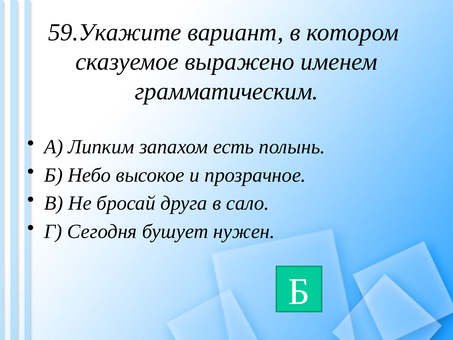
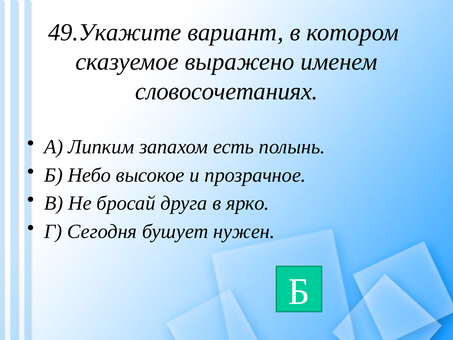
59.Укажите: 59.Укажите -> 49.Укажите
грамматическим: грамматическим -> словосочетаниях
сало: сало -> ярко
